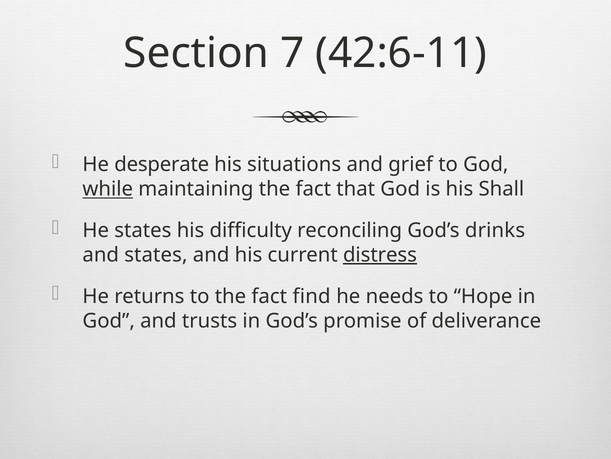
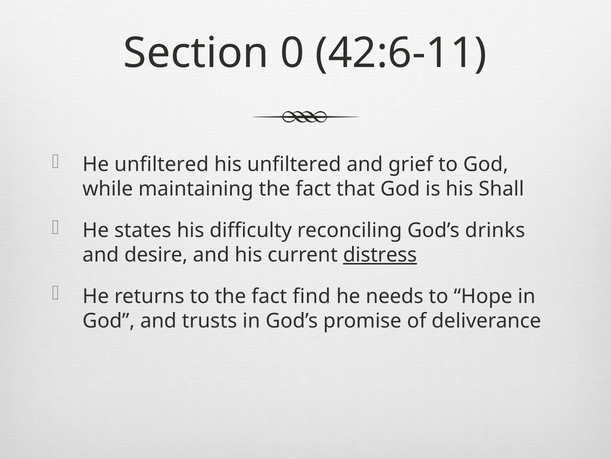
7: 7 -> 0
He desperate: desperate -> unfiltered
his situations: situations -> unfiltered
while underline: present -> none
and states: states -> desire
